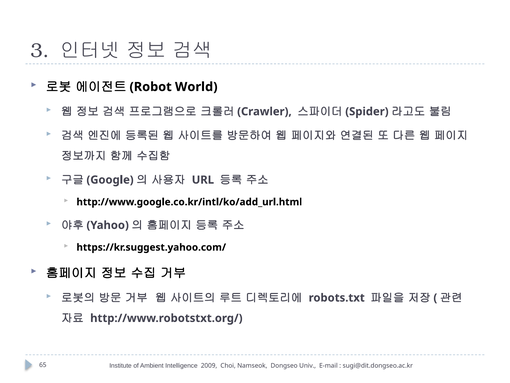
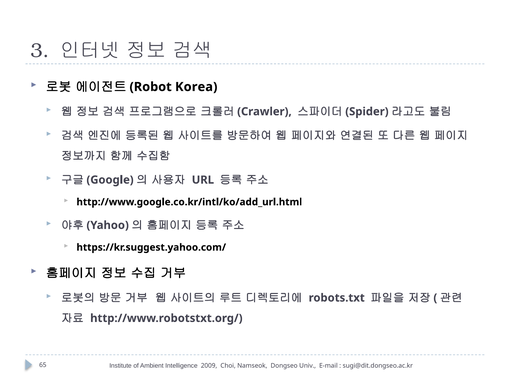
World: World -> Korea
